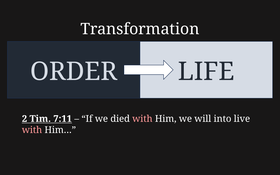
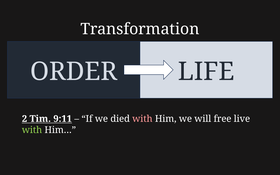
7:11: 7:11 -> 9:11
into: into -> free
with at (32, 130) colour: pink -> light green
